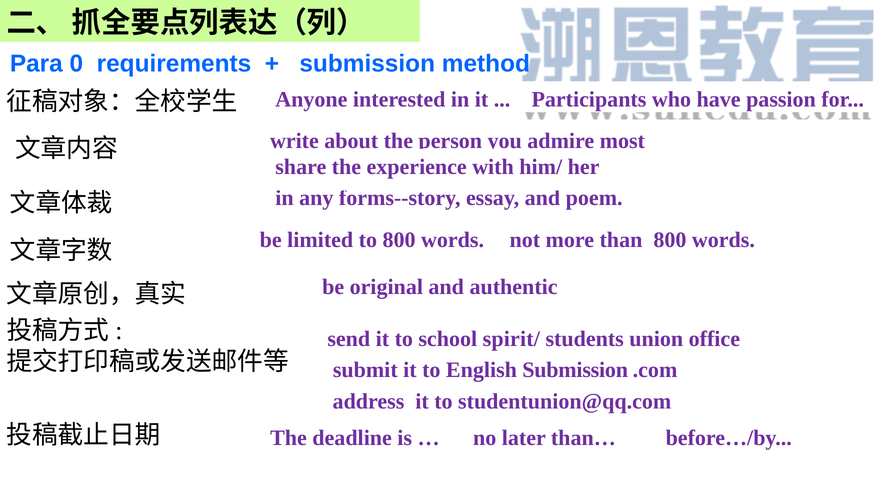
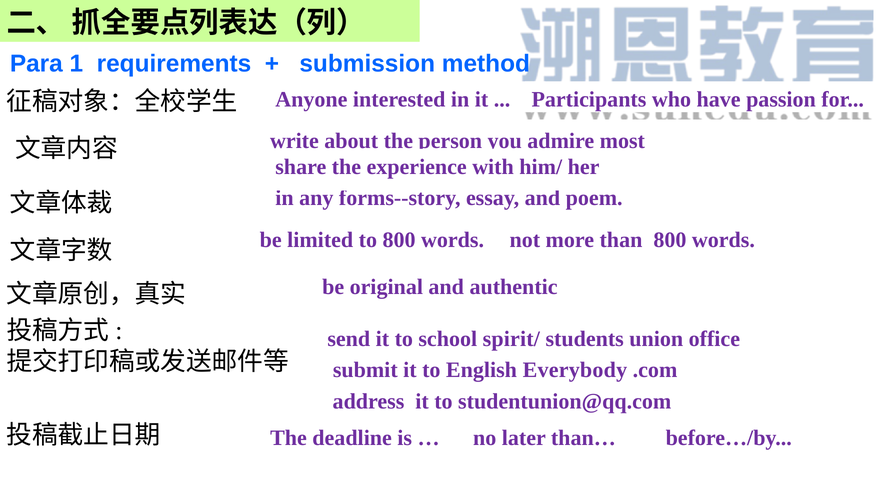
0: 0 -> 1
English Submission: Submission -> Everybody
